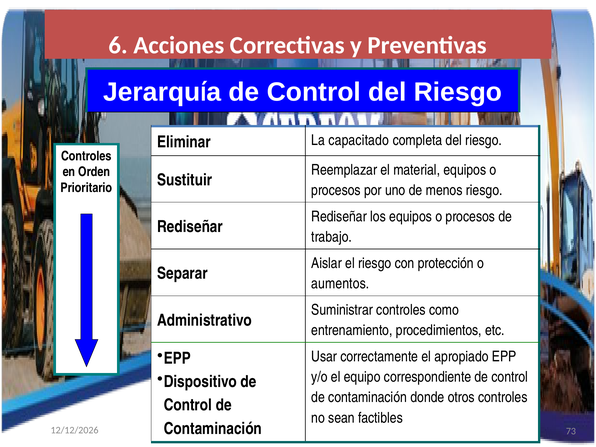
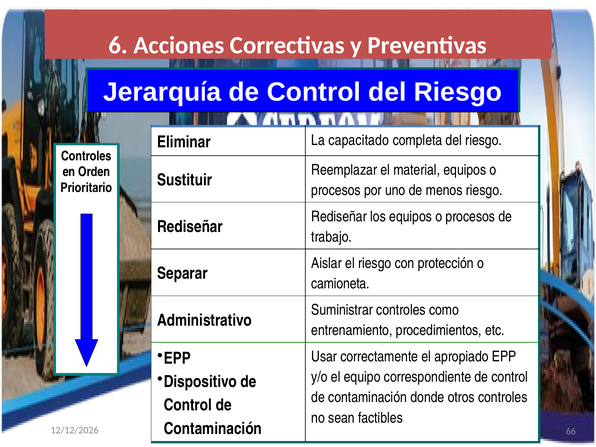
aumentos: aumentos -> camioneta
73: 73 -> 66
